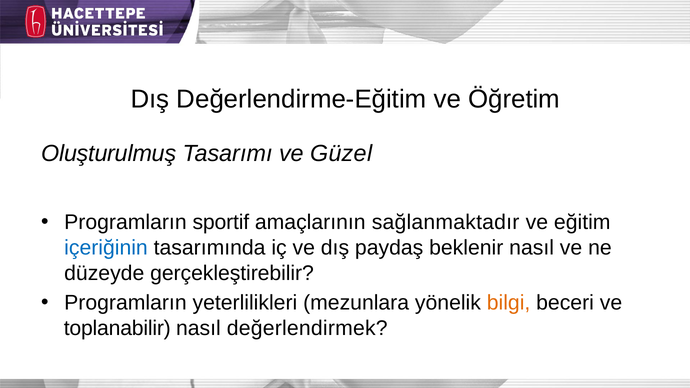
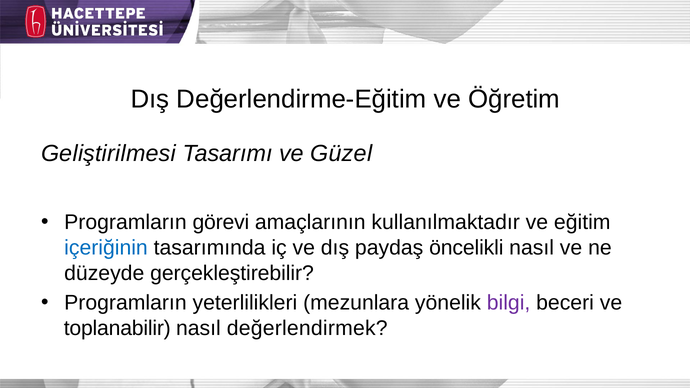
Oluşturulmuş: Oluşturulmuş -> Geliştirilmesi
sportif: sportif -> görevi
sağlanmaktadır: sağlanmaktadır -> kullanılmaktadır
beklenir: beklenir -> öncelikli
bilgi colour: orange -> purple
